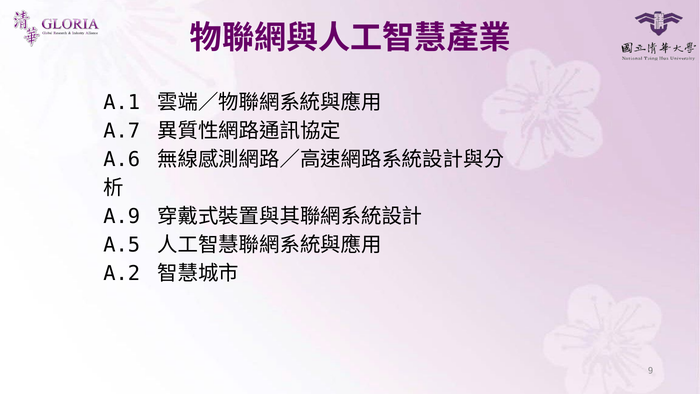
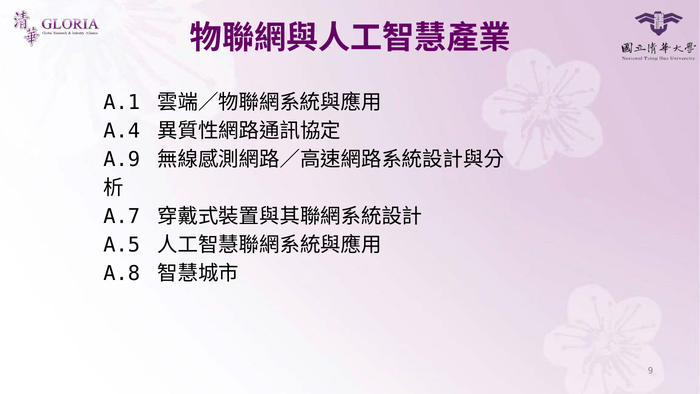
A.7: A.7 -> A.4
A.6: A.6 -> A.9
A.9: A.9 -> A.7
A.2: A.2 -> A.8
